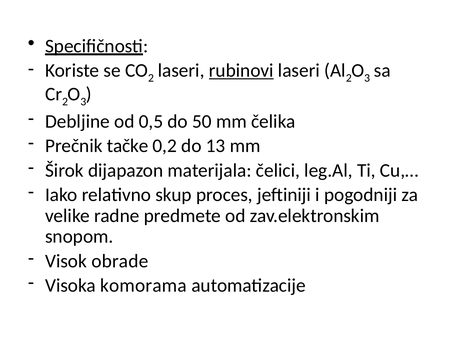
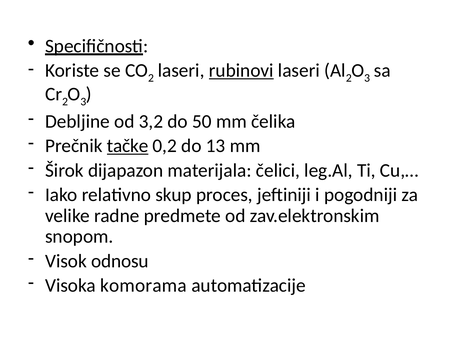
0,5: 0,5 -> 3,2
tačke underline: none -> present
obrade: obrade -> odnosu
